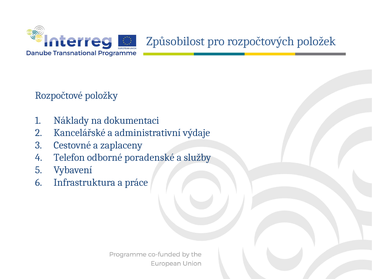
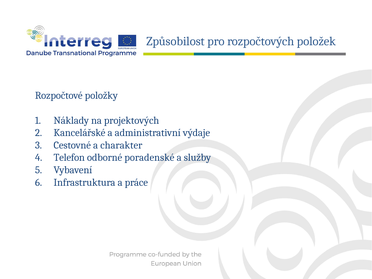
dokumentaci: dokumentaci -> projektových
zaplaceny: zaplaceny -> charakter
